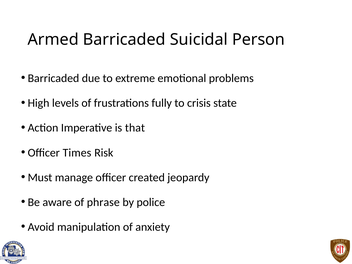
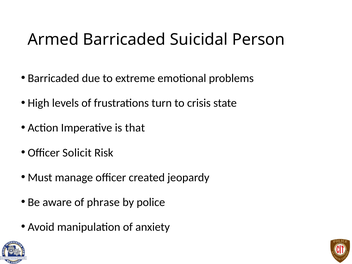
fully: fully -> turn
Times: Times -> Solicit
